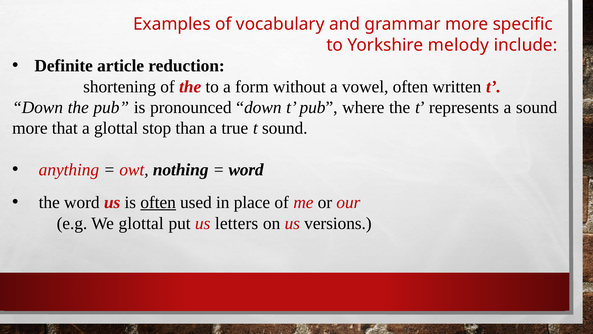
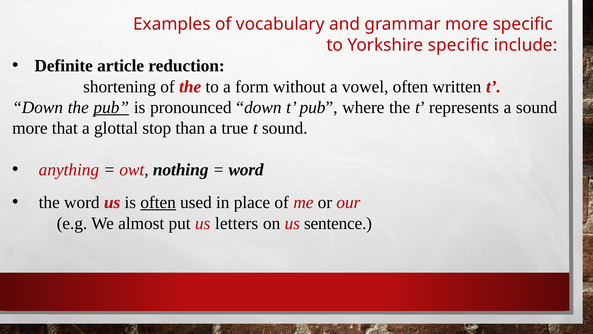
Yorkshire melody: melody -> specific
pub at (111, 107) underline: none -> present
We glottal: glottal -> almost
versions: versions -> sentence
